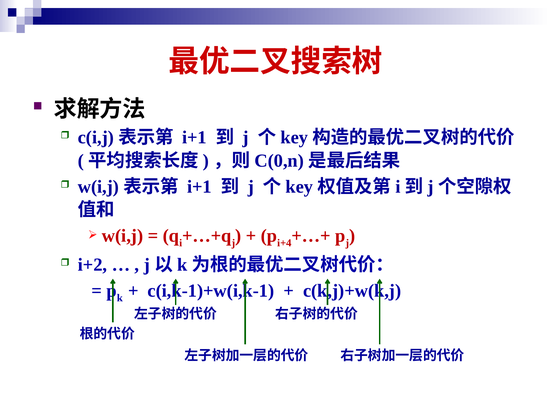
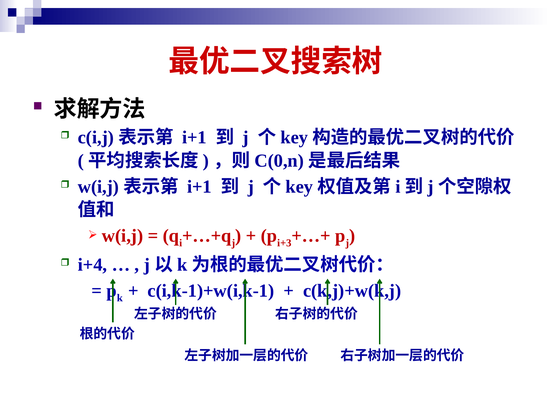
i+4: i+4 -> i+3
i+2: i+2 -> i+4
